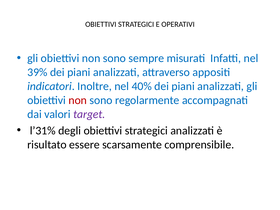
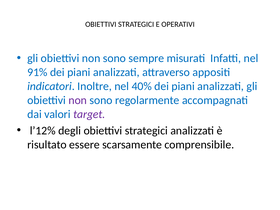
39%: 39% -> 91%
non at (78, 100) colour: red -> purple
l’31%: l’31% -> l’12%
